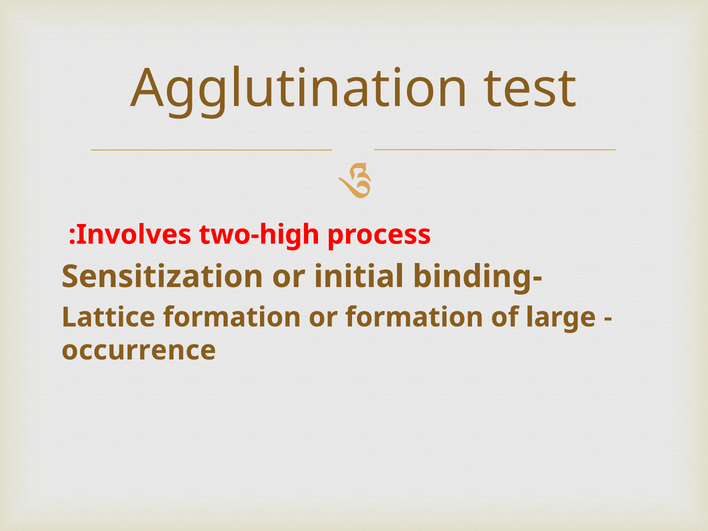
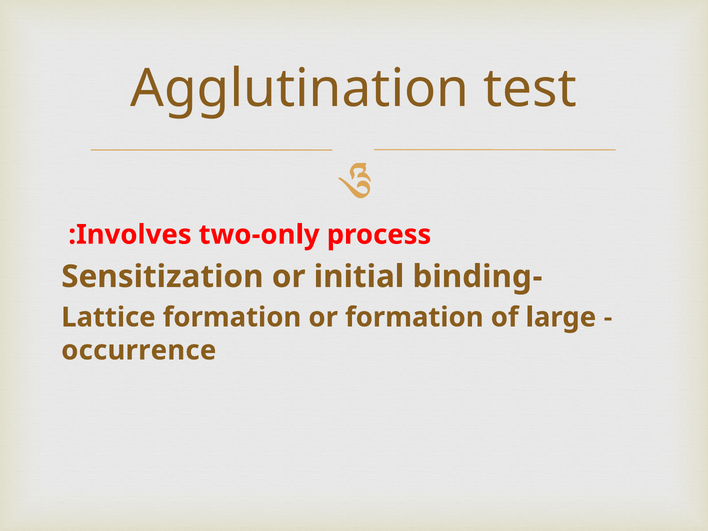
two-high: two-high -> two-only
